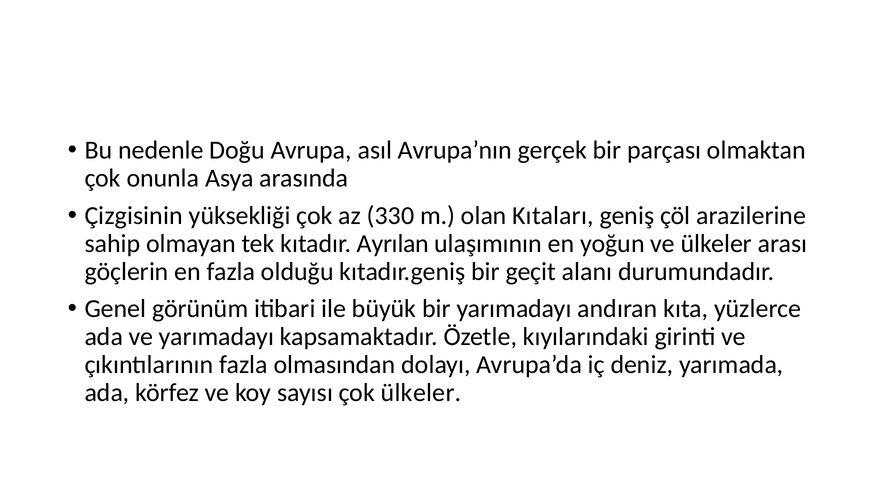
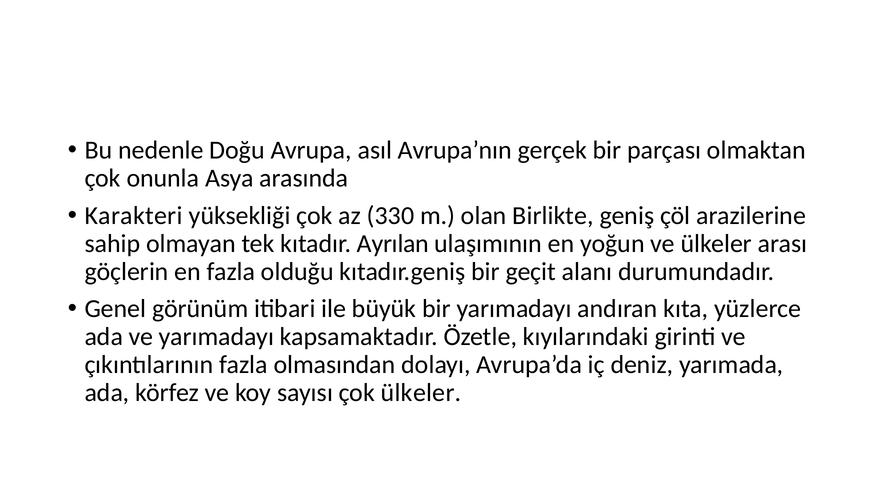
Çizgisinin: Çizgisinin -> Karakteri
Kıtaları: Kıtaları -> Birlikte
